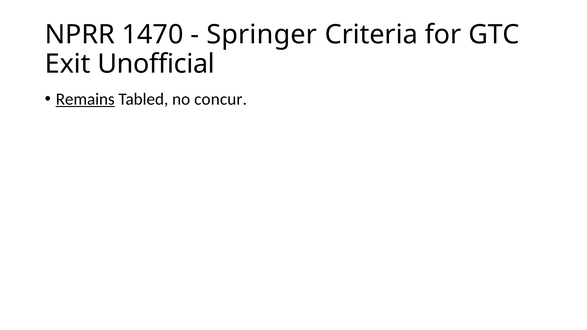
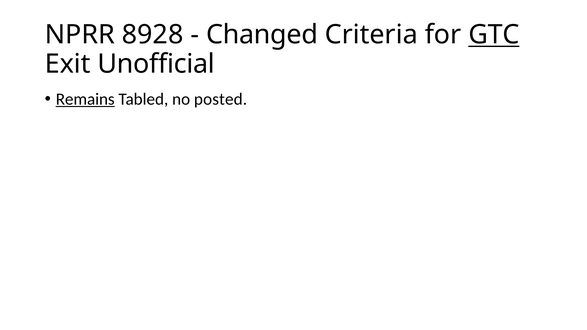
1470: 1470 -> 8928
Springer: Springer -> Changed
GTC underline: none -> present
concur: concur -> posted
